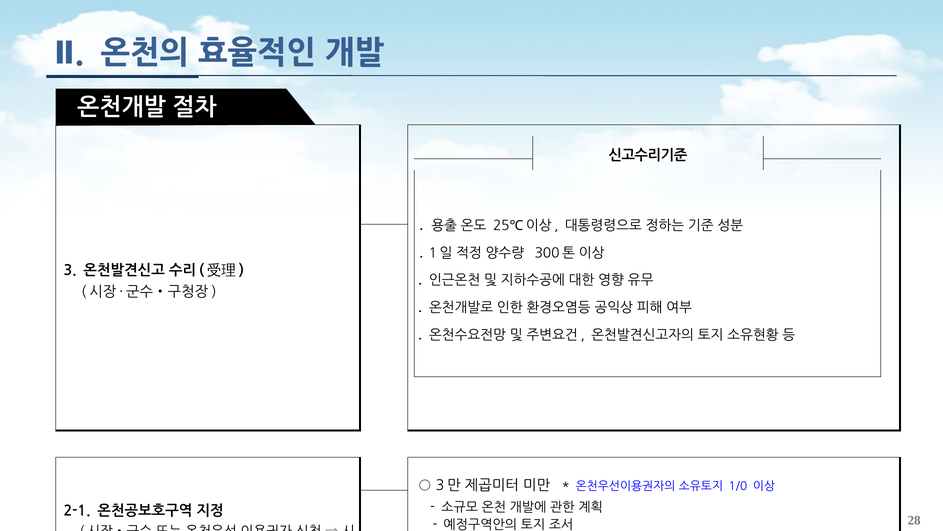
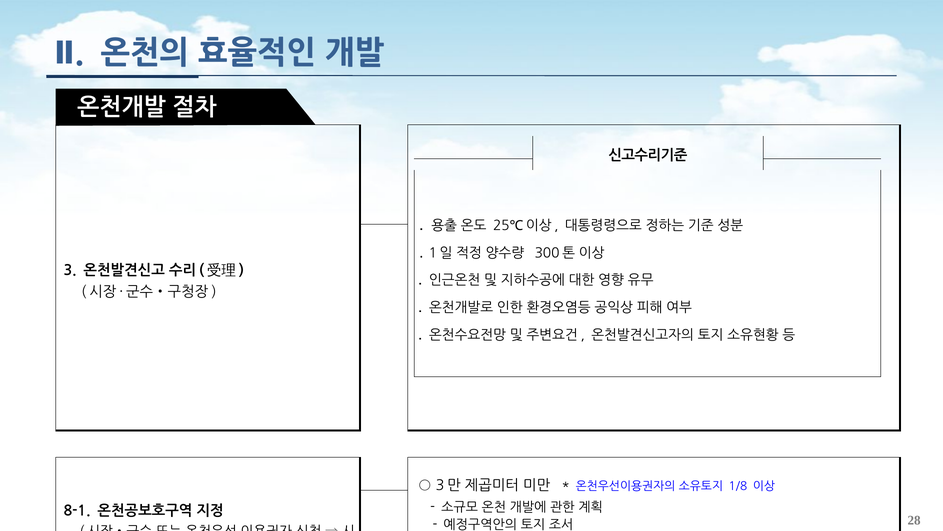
1/0: 1/0 -> 1/8
2-1: 2-1 -> 8-1
